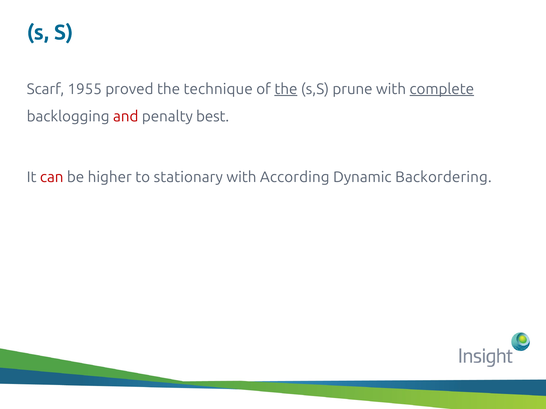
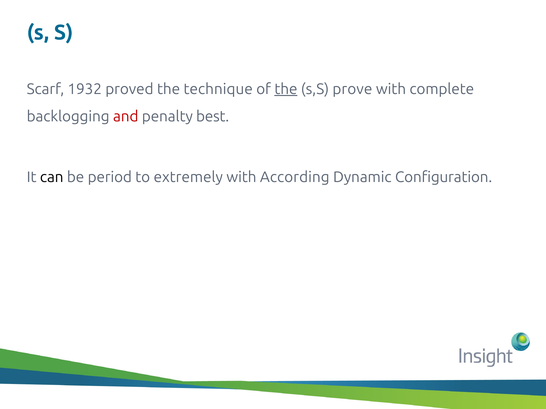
1955: 1955 -> 1932
prune: prune -> prove
complete underline: present -> none
can colour: red -> black
higher: higher -> period
stationary: stationary -> extremely
Backordering: Backordering -> Configuration
